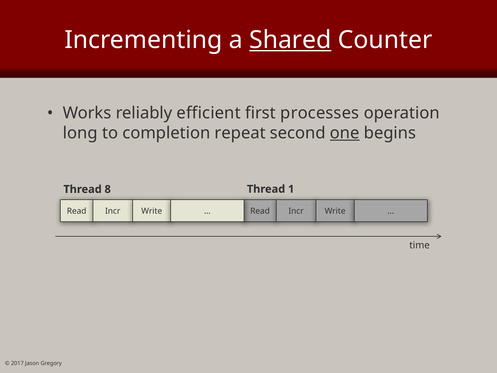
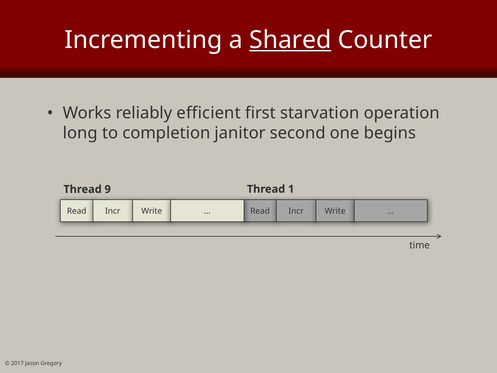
processes: processes -> starvation
repeat: repeat -> janitor
one underline: present -> none
8: 8 -> 9
